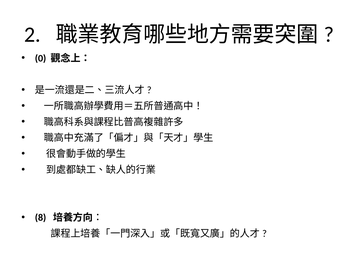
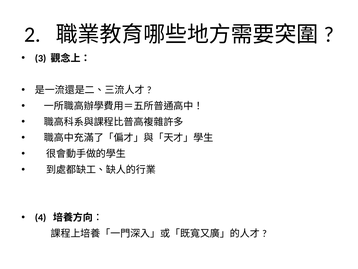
0: 0 -> 3
8: 8 -> 4
